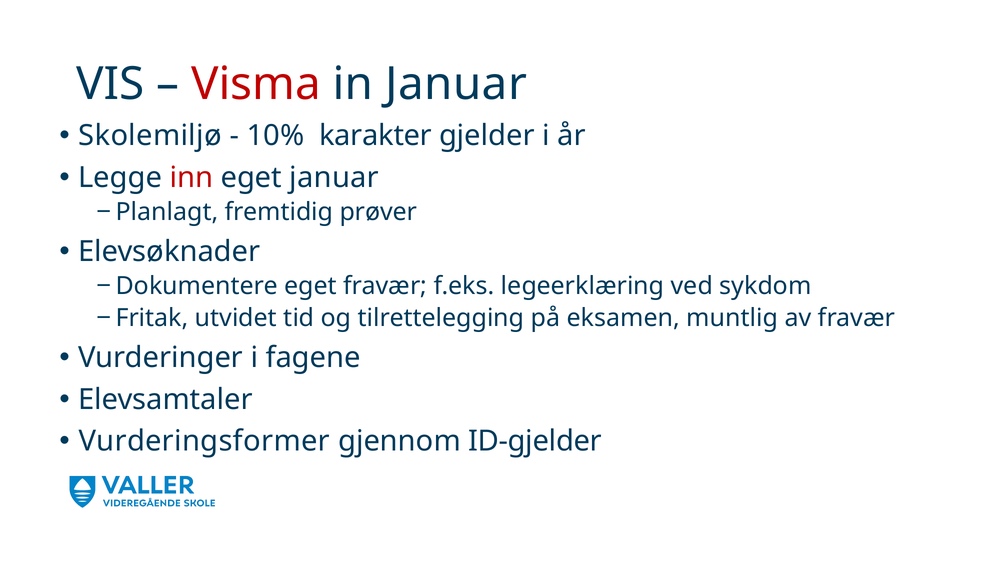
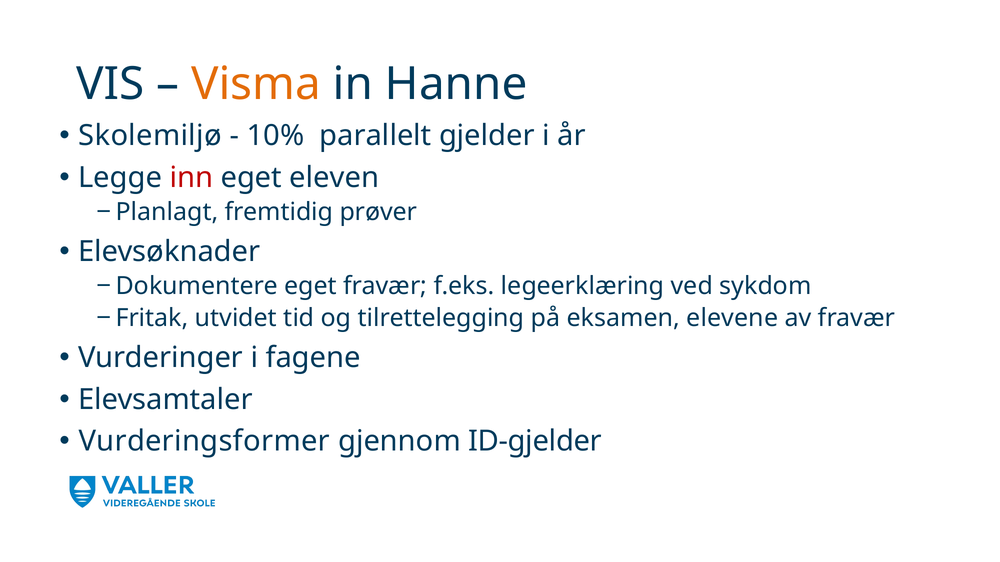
Visma colour: red -> orange
in Januar: Januar -> Hanne
karakter: karakter -> parallelt
eget januar: januar -> eleven
muntlig: muntlig -> elevene
